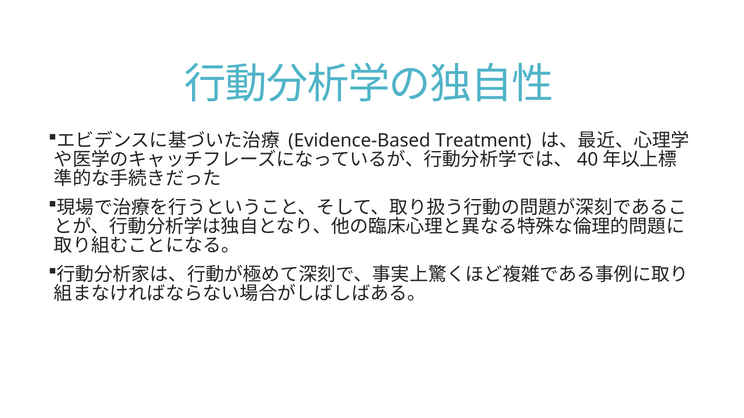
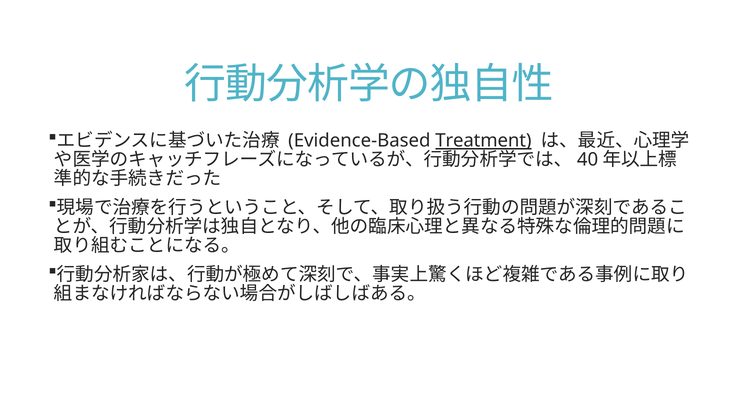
Treatment underline: none -> present
